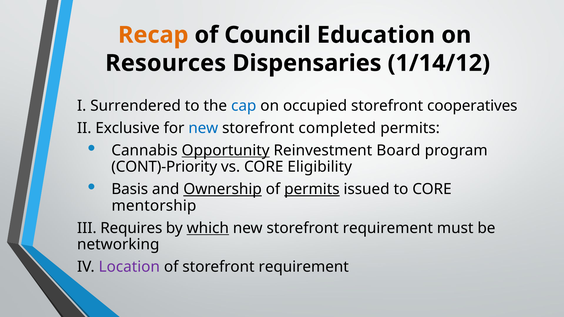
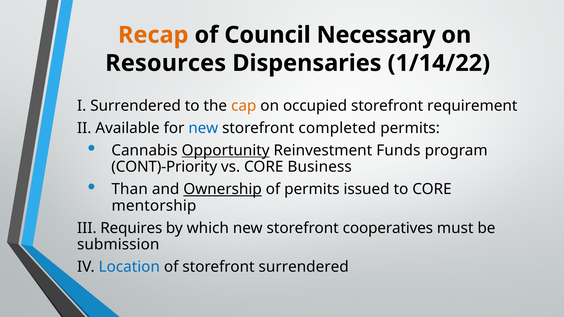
Education: Education -> Necessary
1/14/12: 1/14/12 -> 1/14/22
cap colour: blue -> orange
cooperatives: cooperatives -> requirement
Exclusive: Exclusive -> Available
Board: Board -> Funds
Eligibility: Eligibility -> Business
Basis: Basis -> Than
permits at (312, 189) underline: present -> none
which underline: present -> none
new storefront requirement: requirement -> cooperatives
networking: networking -> submission
Location colour: purple -> blue
of storefront requirement: requirement -> surrendered
